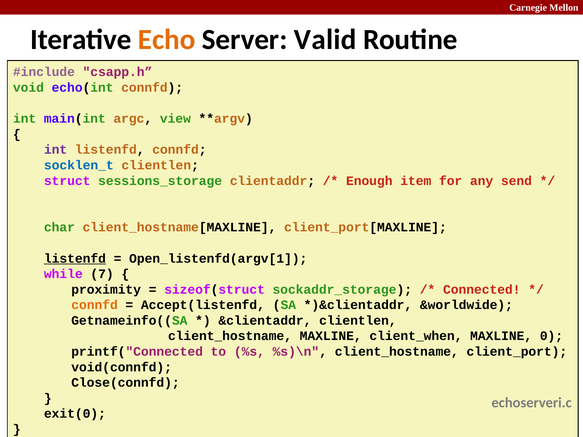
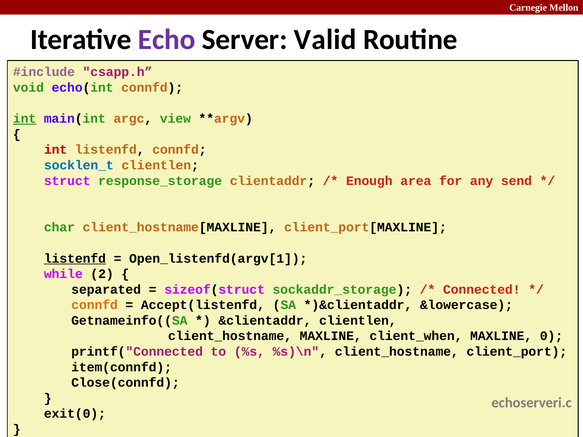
Echo colour: orange -> purple
int at (25, 119) underline: none -> present
int at (56, 150) colour: purple -> red
sessions_storage: sessions_storage -> response_storage
item: item -> area
7: 7 -> 2
proximity: proximity -> separated
&worldwide: &worldwide -> &lowercase
void(connfd: void(connfd -> item(connfd
